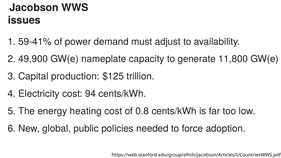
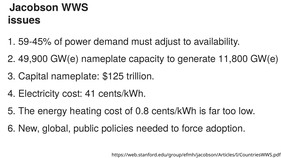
59-41%: 59-41% -> 59-45%
Capital production: production -> nameplate
94: 94 -> 41
